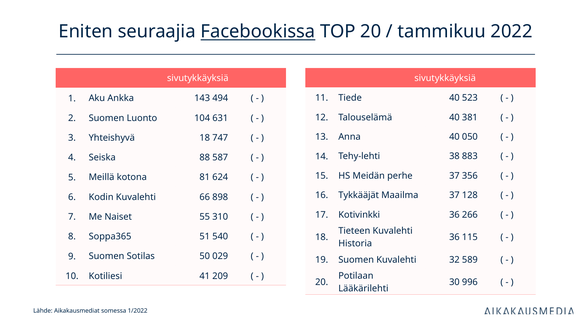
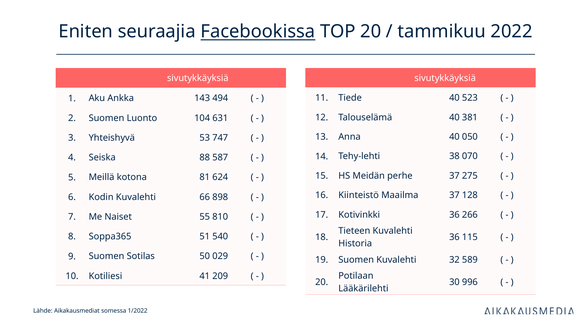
Yhteishyvä 18: 18 -> 53
883: 883 -> 070
356: 356 -> 275
Tykkääjät: Tykkääjät -> Kiinteistö
310: 310 -> 810
